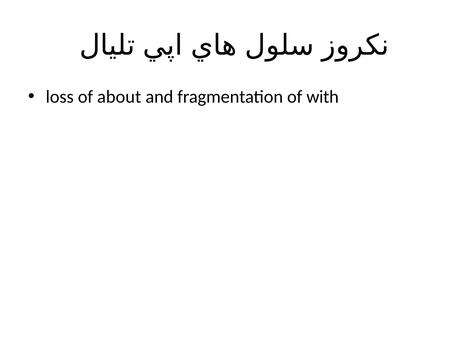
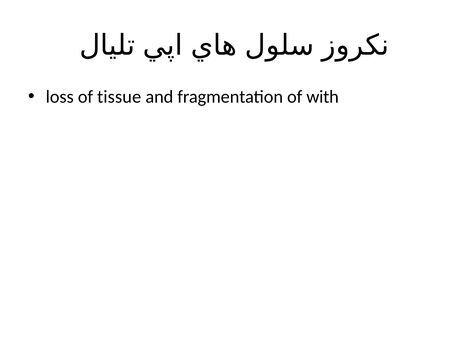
about: about -> tissue
